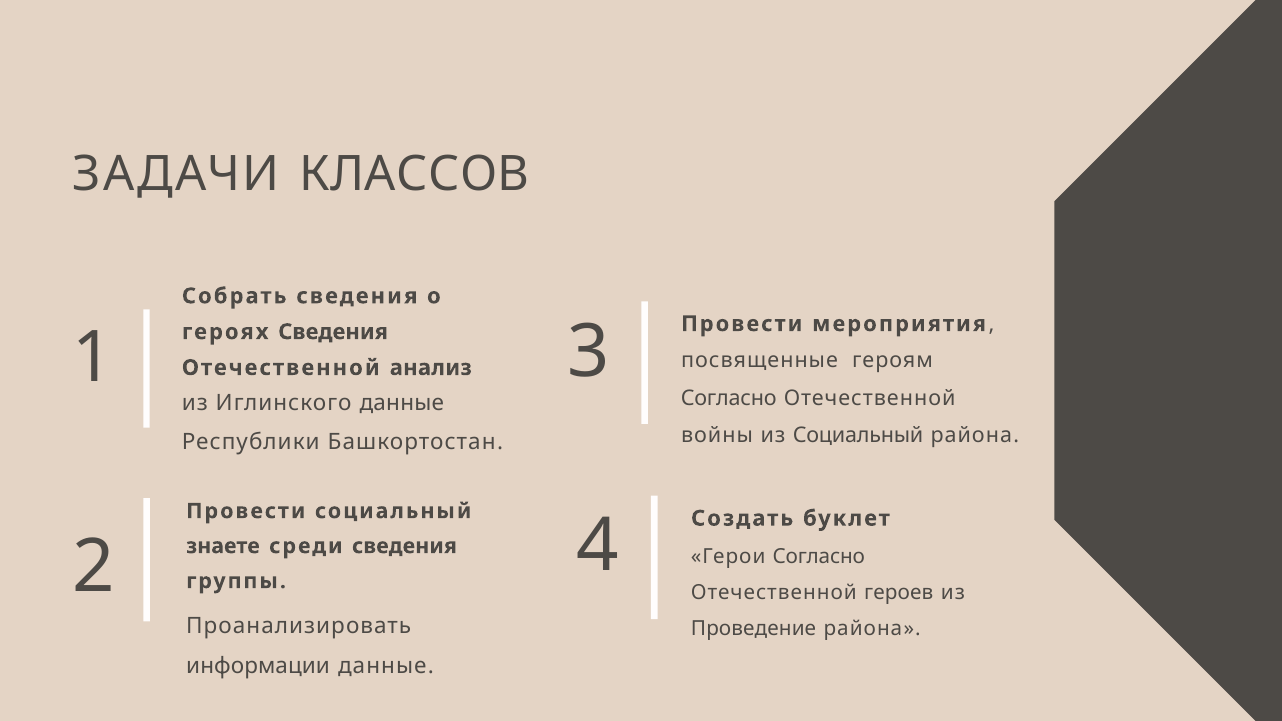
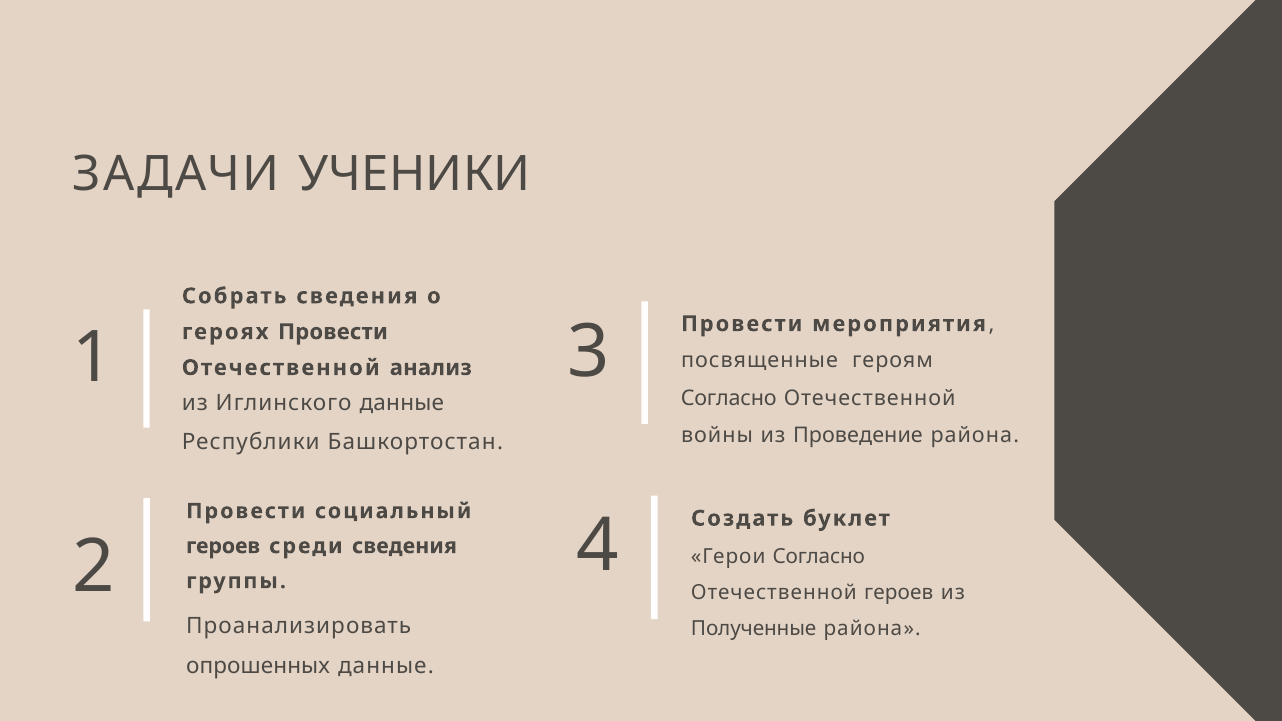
КЛАССОВ: КЛАССОВ -> УЧЕНИКИ
героях Сведения: Сведения -> Провести
из Социальный: Социальный -> Проведение
знаете at (223, 546): знаете -> героев
Проведение: Проведение -> Полученные
информации: информации -> опрошенных
